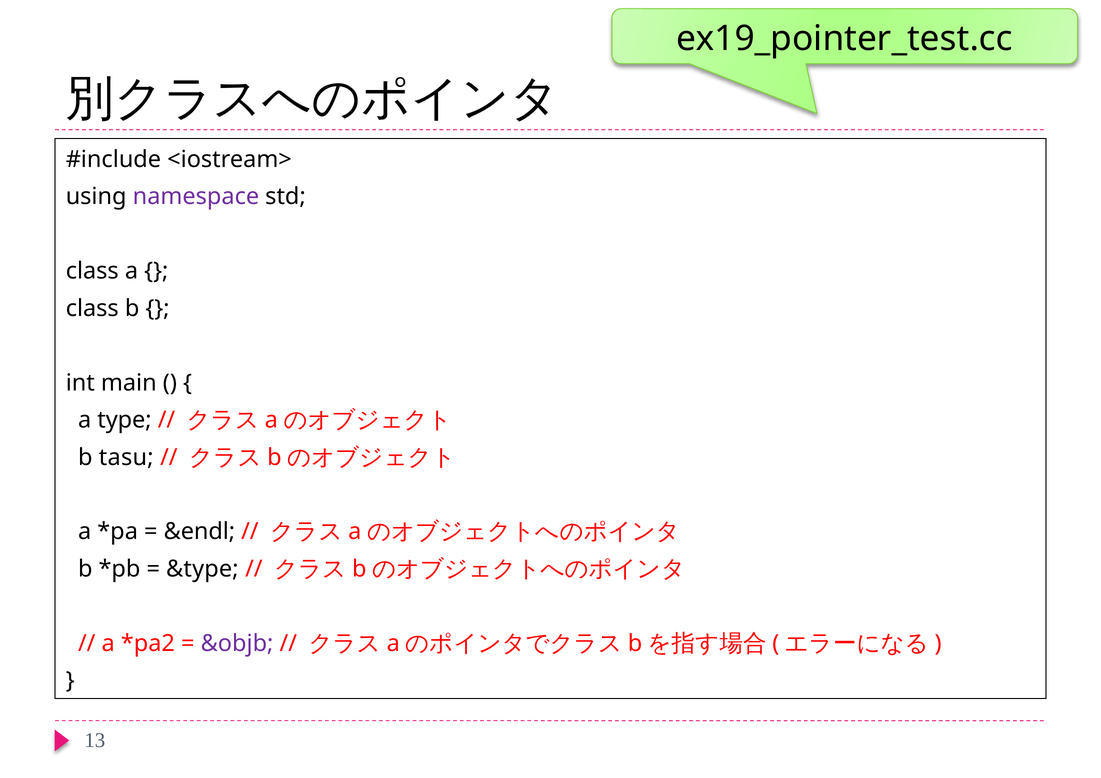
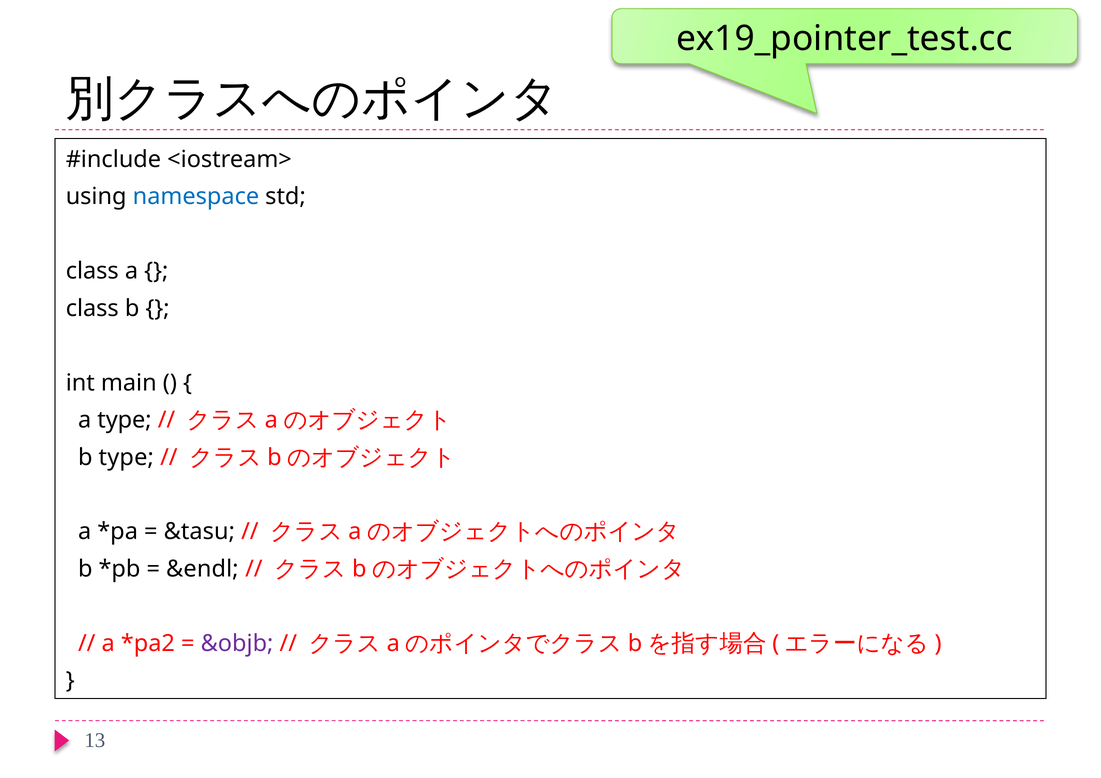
namespace colour: purple -> blue
b tasu: tasu -> type
&endl: &endl -> &tasu
&type: &type -> &endl
